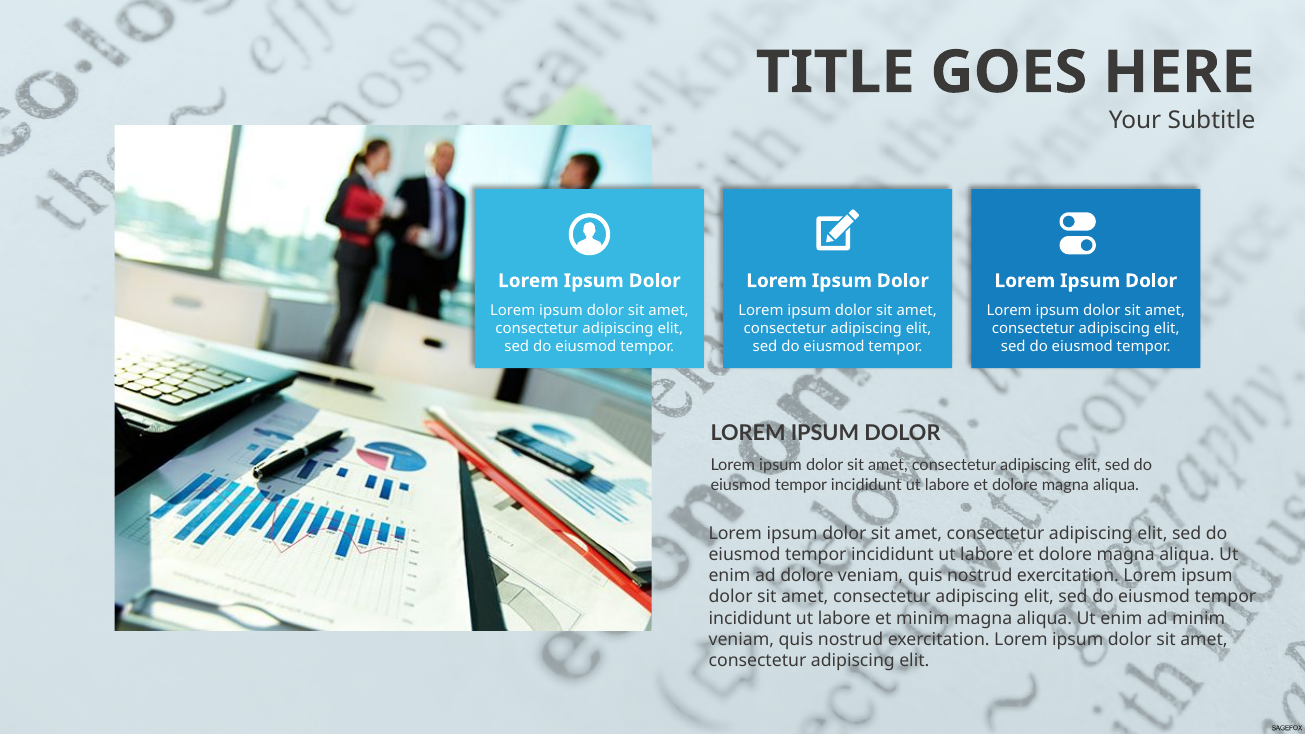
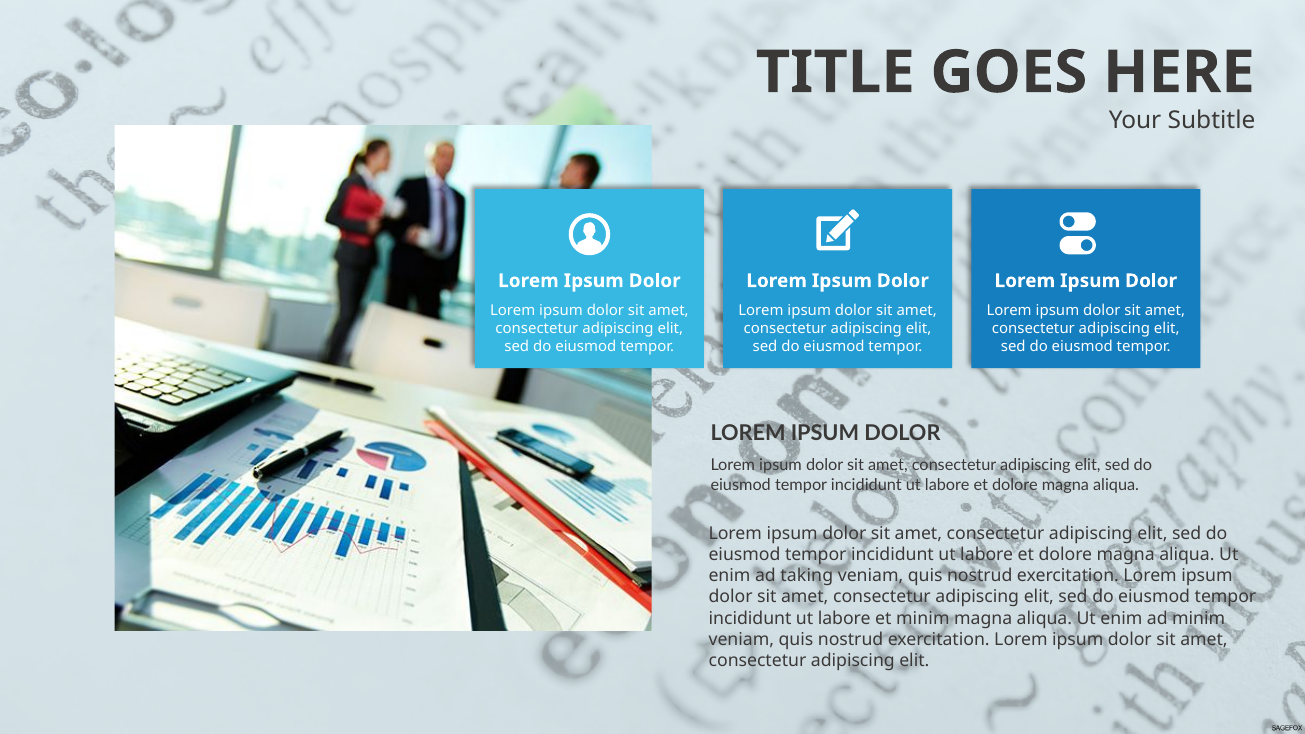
ad dolore: dolore -> taking
